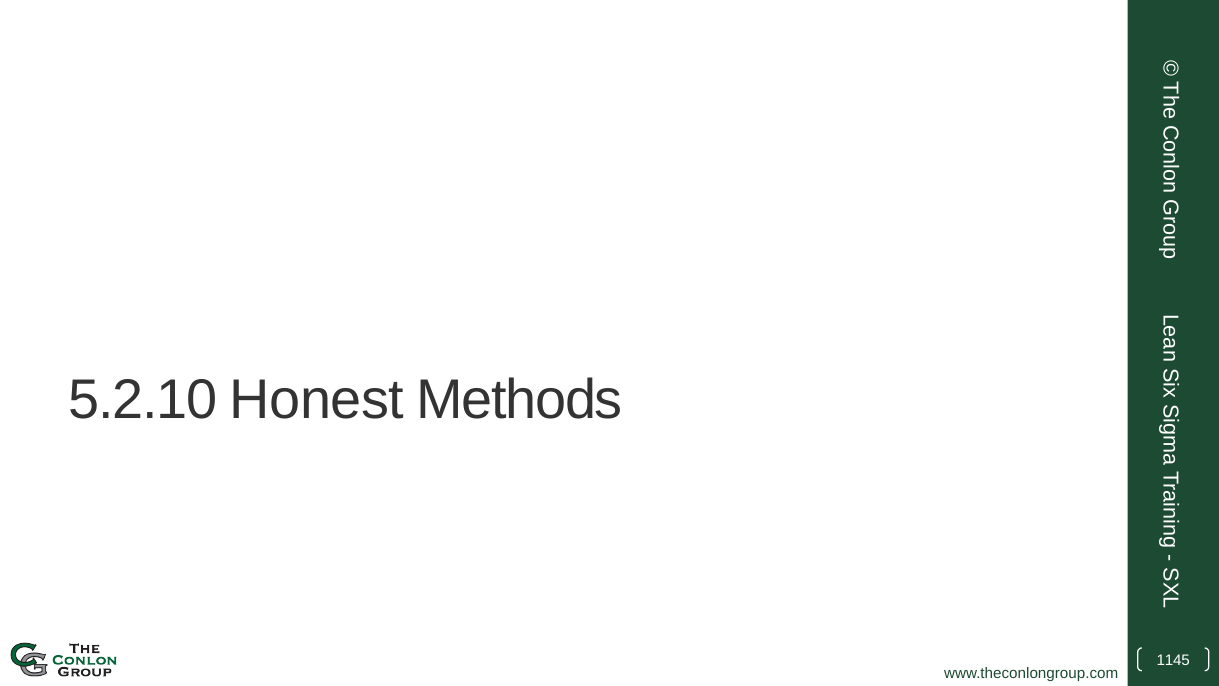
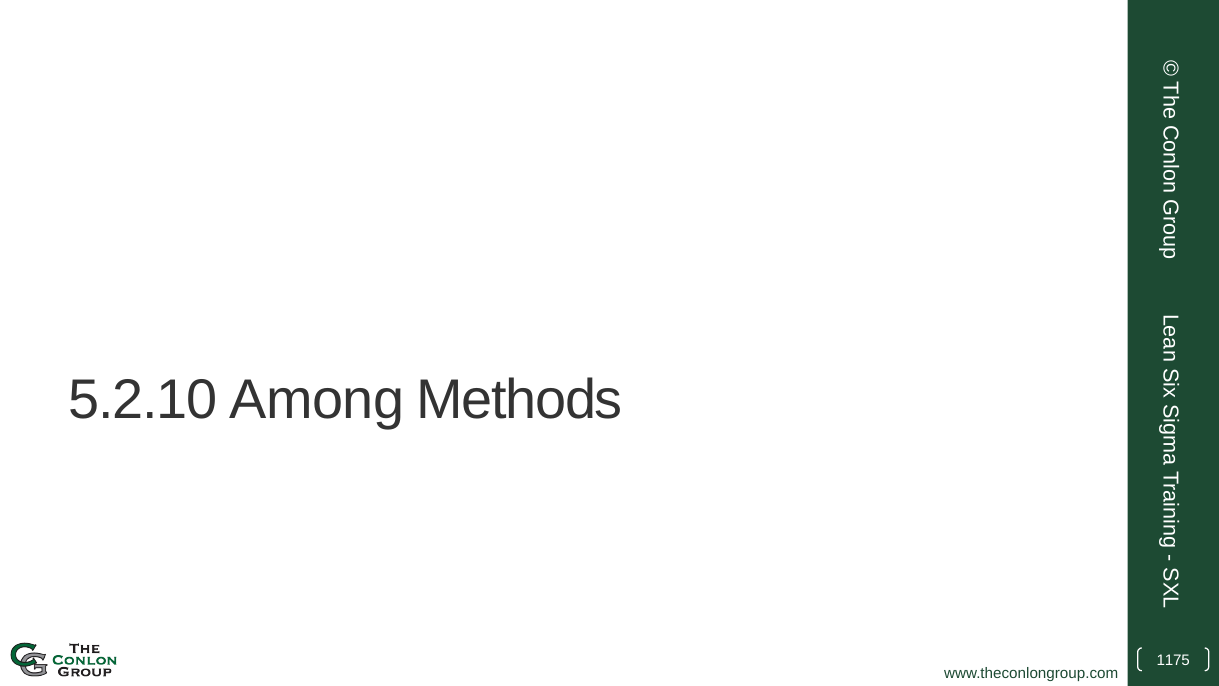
Honest: Honest -> Among
1145: 1145 -> 1175
